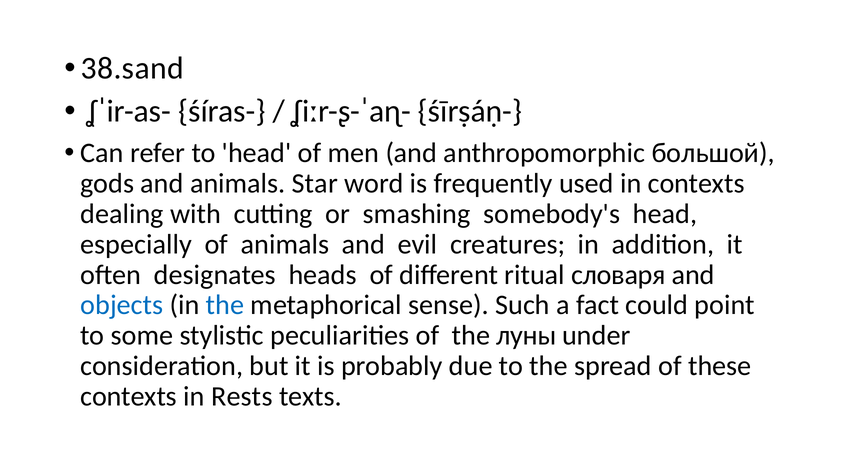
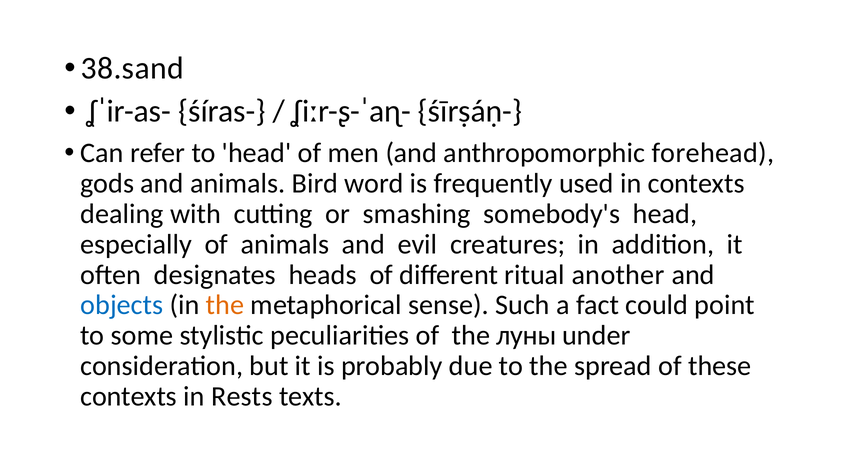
большой: большой -> forehead
Star: Star -> Bird
словаря: словаря -> another
the at (225, 305) colour: blue -> orange
